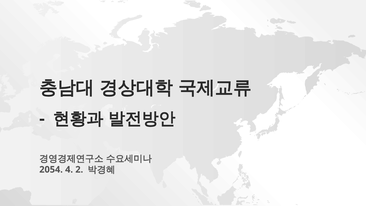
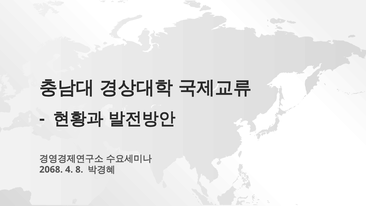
2054: 2054 -> 2068
2: 2 -> 8
